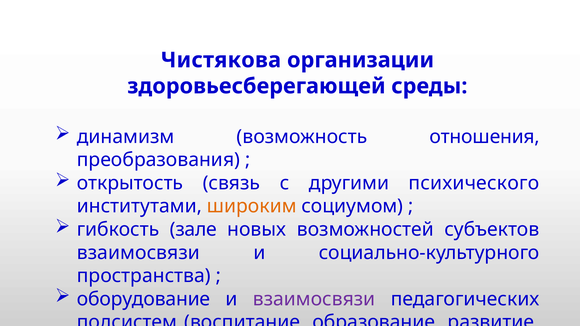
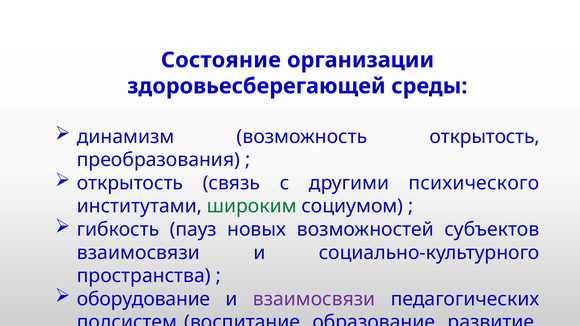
Чистякова: Чистякова -> Состояние
возможность отношения: отношения -> открытость
широким colour: orange -> green
зале: зале -> пауз
